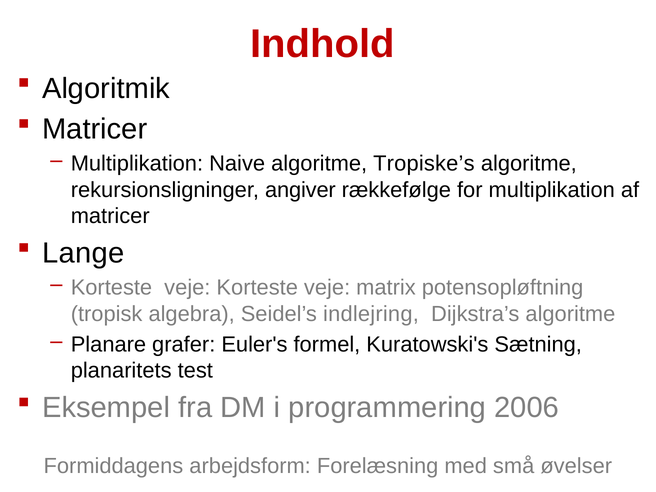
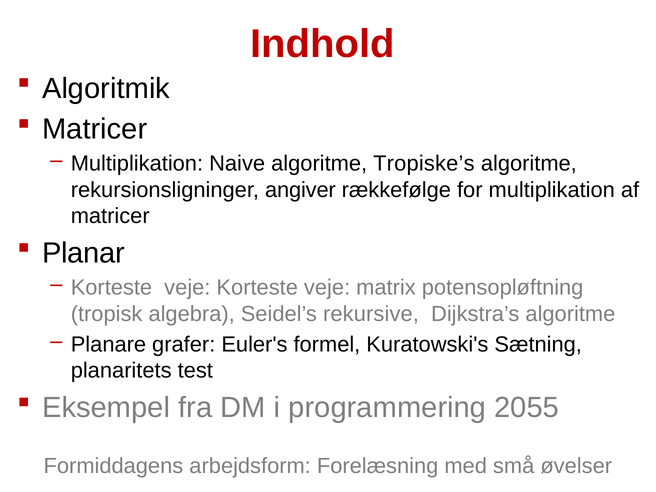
Lange: Lange -> Planar
indlejring: indlejring -> rekursive
2006: 2006 -> 2055
